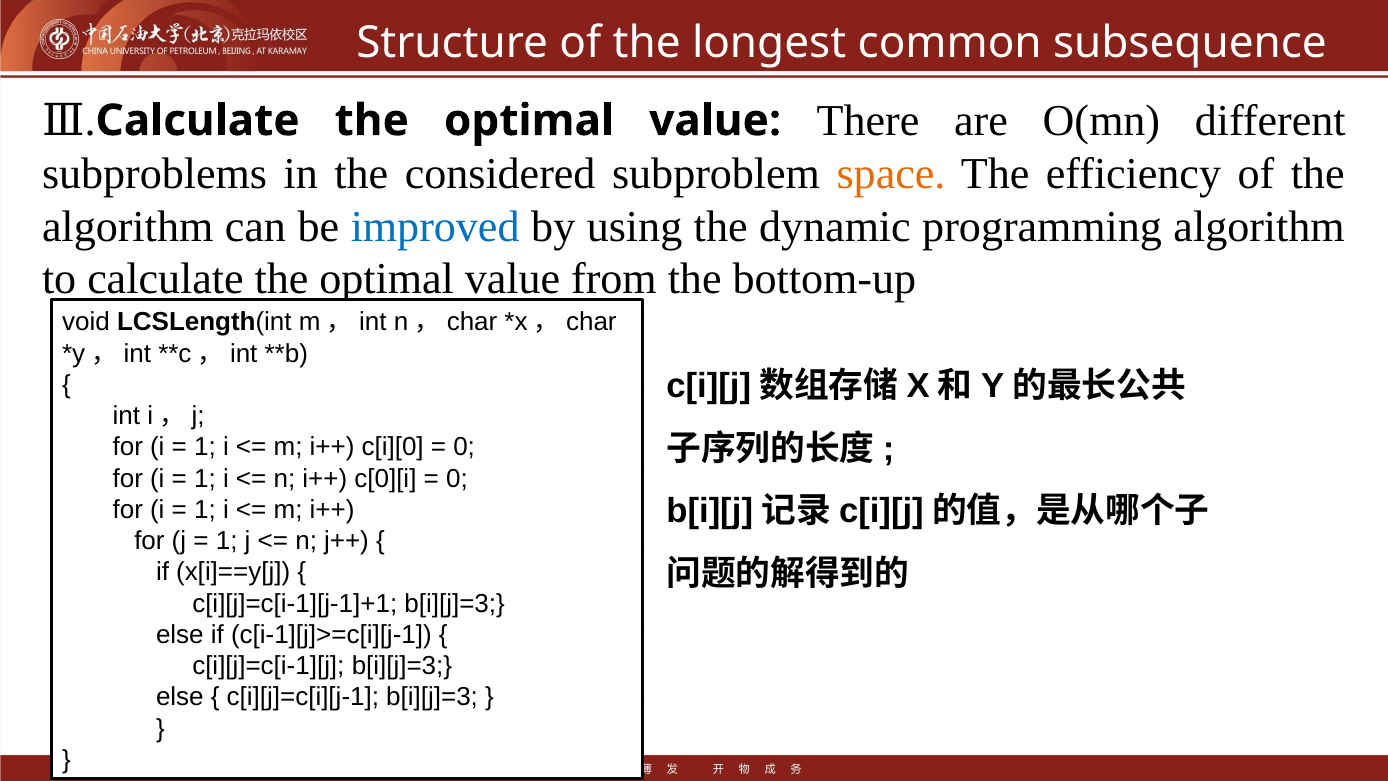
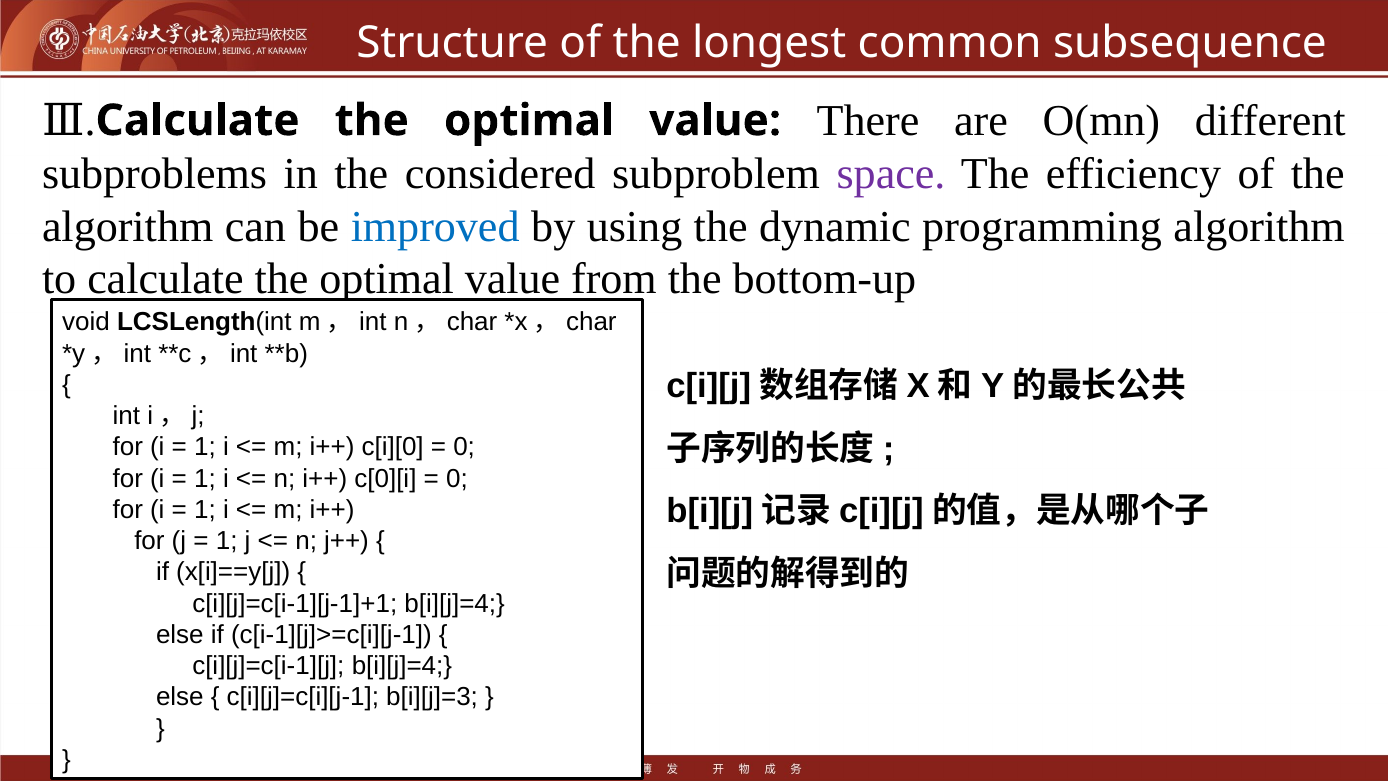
space colour: orange -> purple
c[i][j]=c[i-1][j-1]+1 b[i][j]=3: b[i][j]=3 -> b[i][j]=4
c[i][j]=c[i-1][j b[i][j]=3: b[i][j]=3 -> b[i][j]=4
